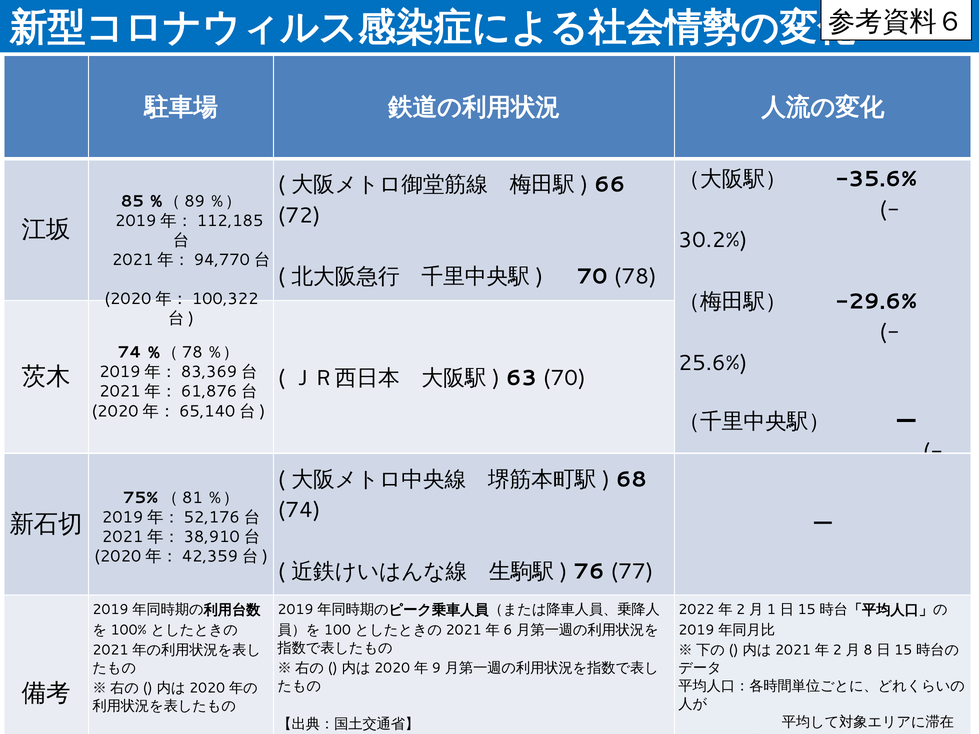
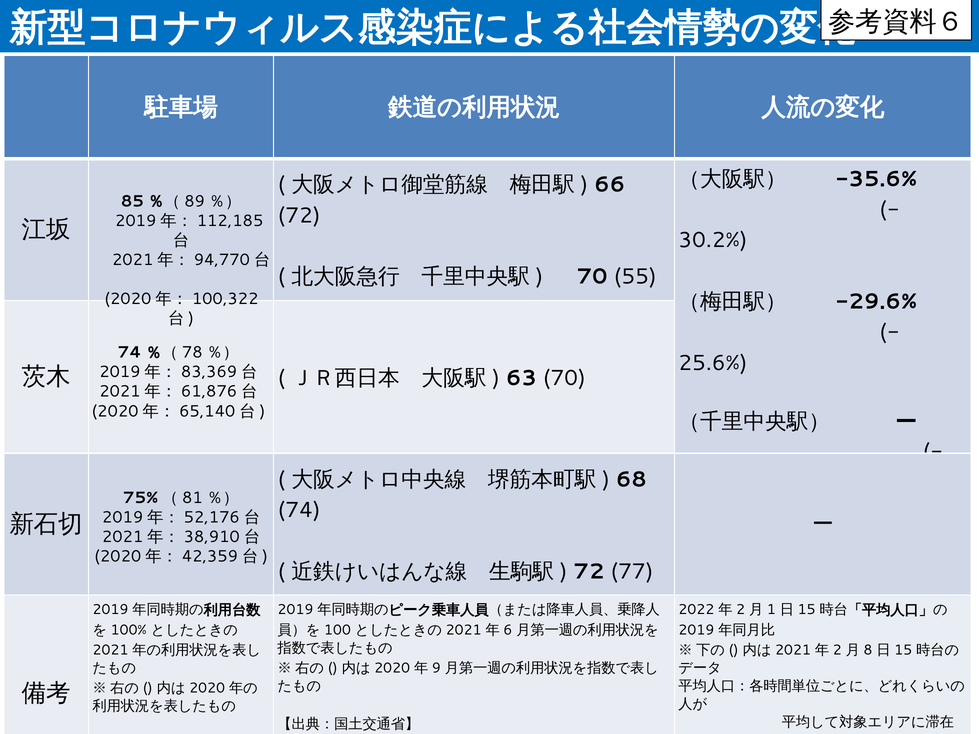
78: 78 -> 55
76 at (589, 572): 76 -> 72
